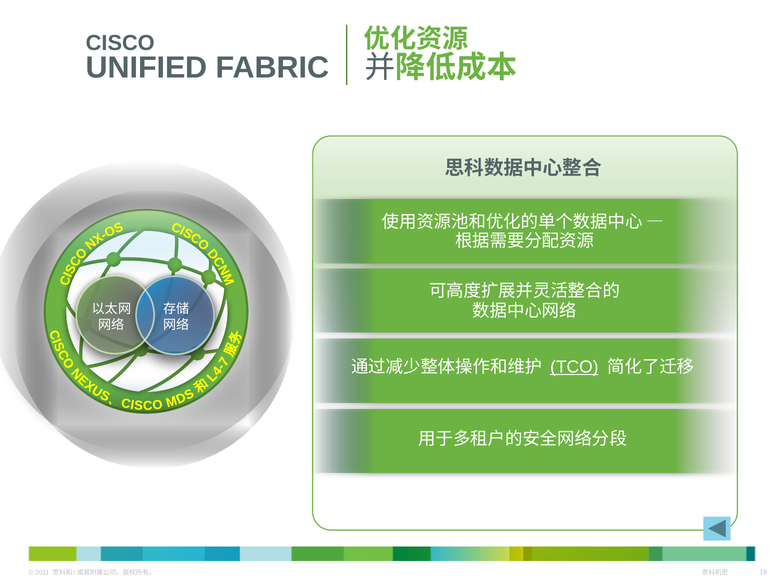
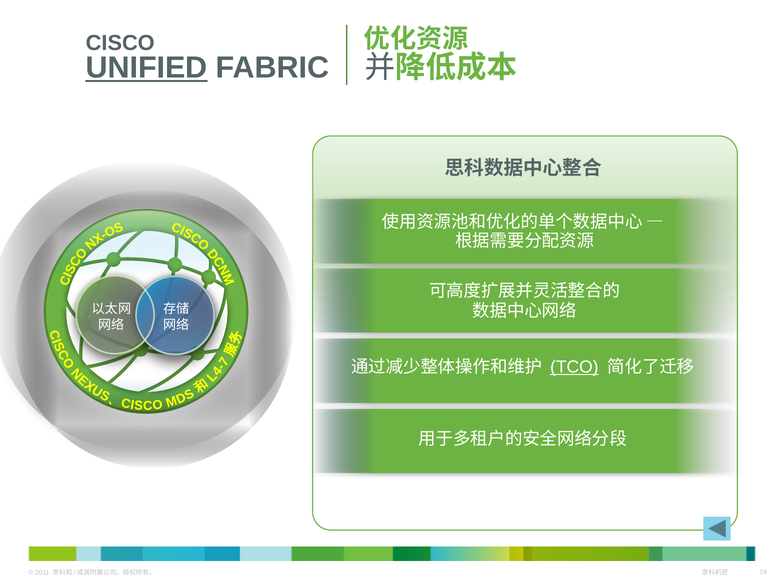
UNIFIED underline: none -> present
